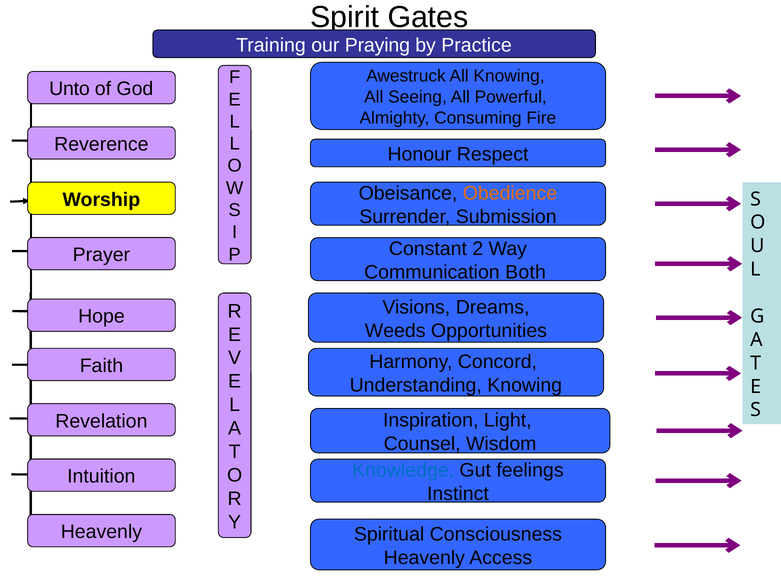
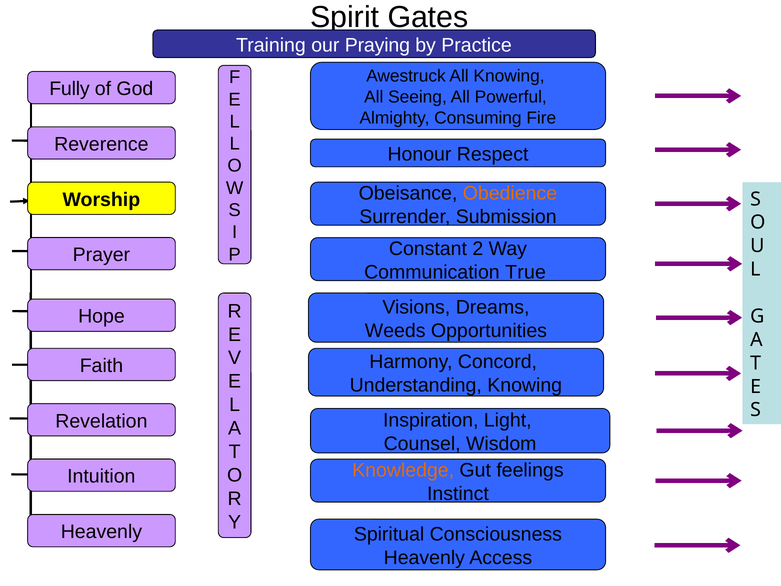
Unto: Unto -> Fully
Both: Both -> True
Knowledge colour: blue -> orange
